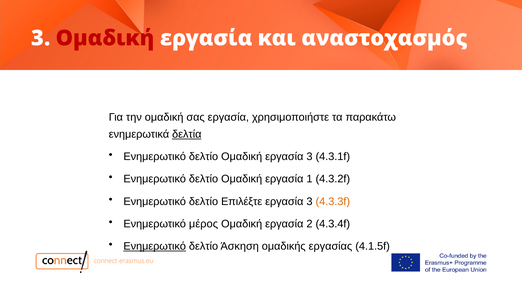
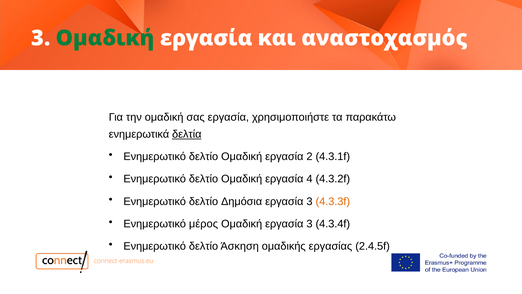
Ομαδική at (105, 38) colour: red -> green
Ομαδική εργασία 3: 3 -> 2
1: 1 -> 4
Επιλέξτε: Επιλέξτε -> Δημόσια
Ομαδική εργασία 2: 2 -> 3
Ενημερωτικό at (155, 246) underline: present -> none
4.1.5f: 4.1.5f -> 2.4.5f
